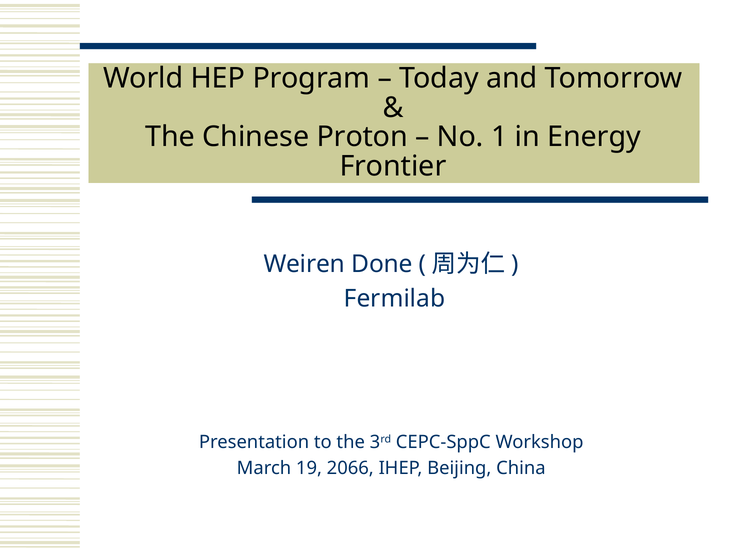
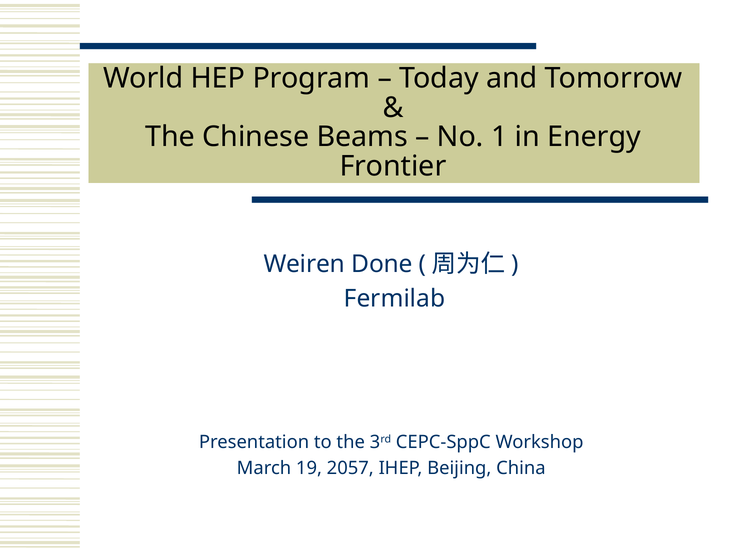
Proton: Proton -> Beams
2066: 2066 -> 2057
